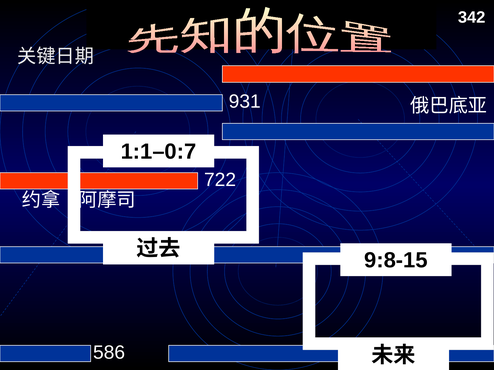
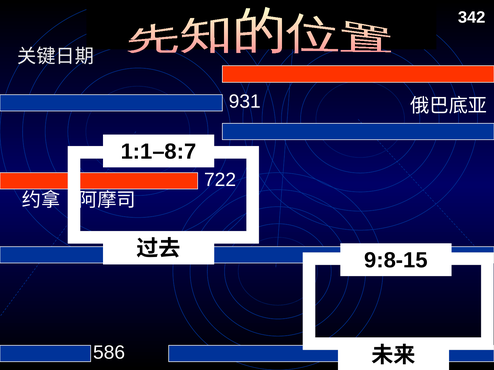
1:1–0:7: 1:1–0:7 -> 1:1–8:7
